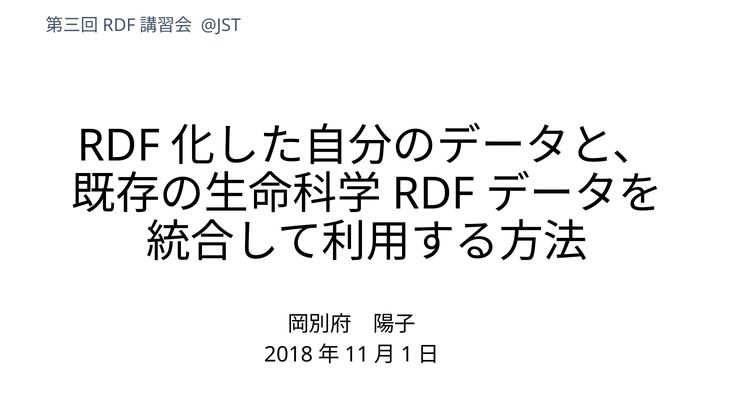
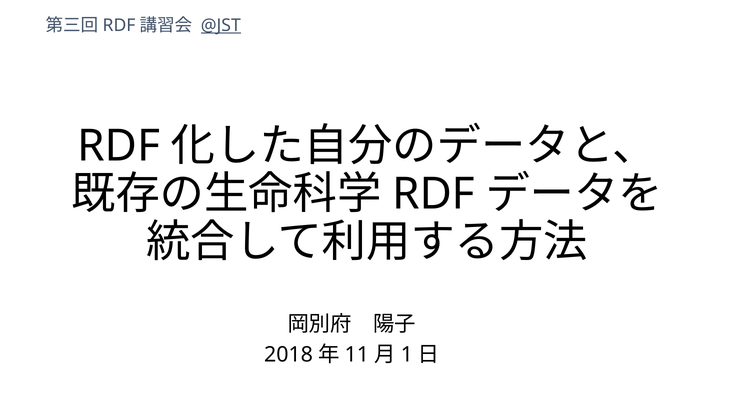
@JST underline: none -> present
